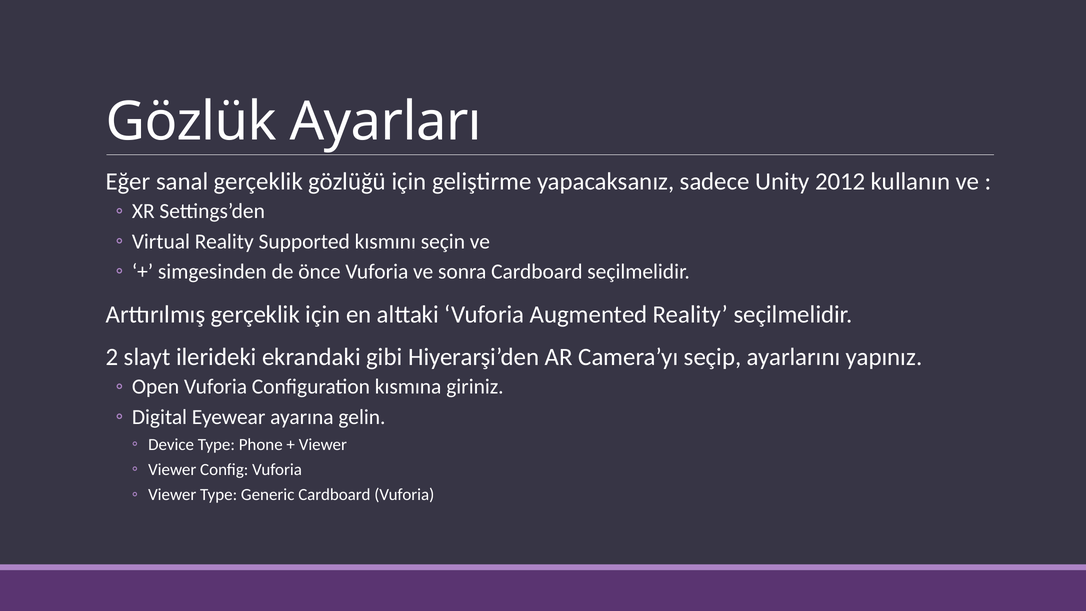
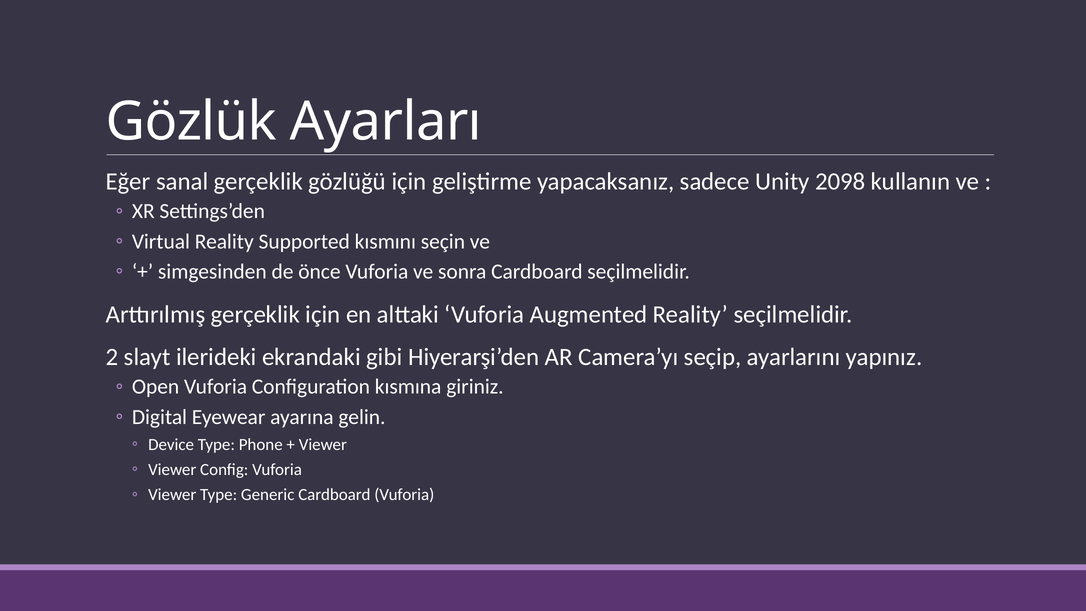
2012: 2012 -> 2098
